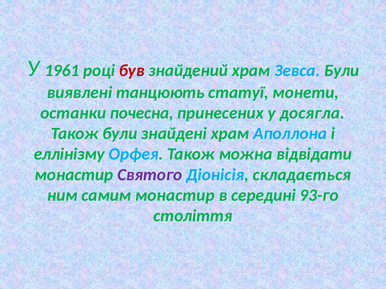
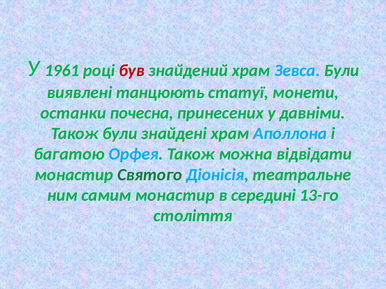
досягла: досягла -> давніми
еллінізму: еллінізму -> багатою
Святого colour: purple -> green
складається: складається -> театральне
93-го: 93-го -> 13-го
